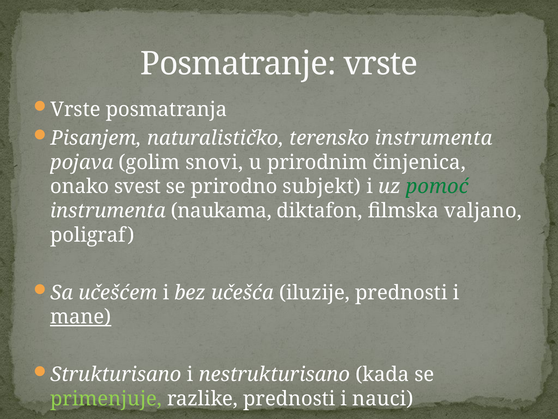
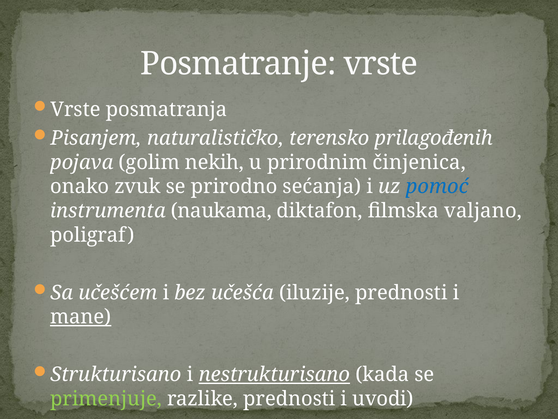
terensko instrumenta: instrumenta -> prilagođenih
snovi: snovi -> nekih
svest: svest -> zvuk
subjekt: subjekt -> sećanja
pomoć colour: green -> blue
nestrukturisano underline: none -> present
nauci: nauci -> uvodi
